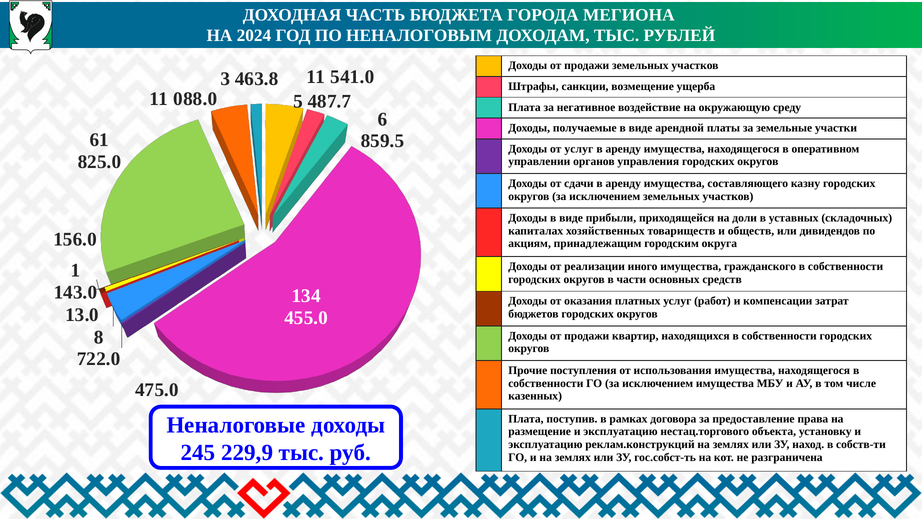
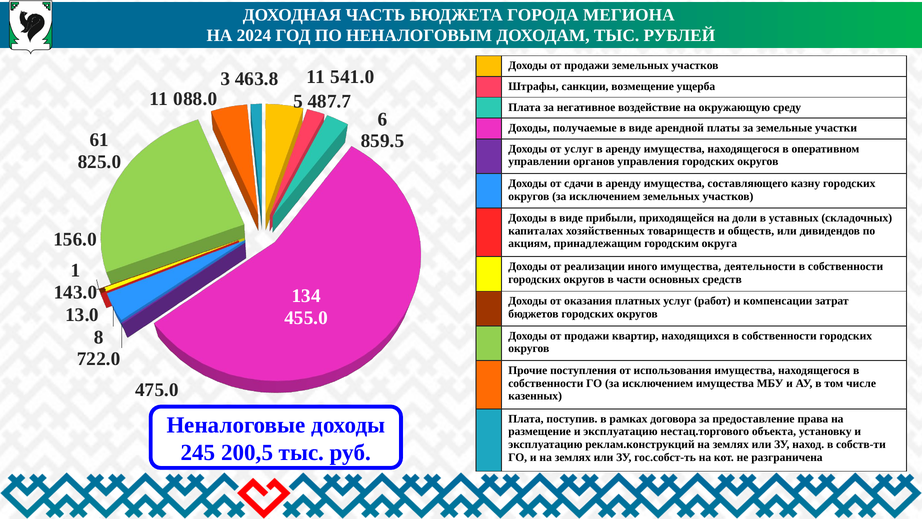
гражданского: гражданского -> деятельности
229,9: 229,9 -> 200,5
